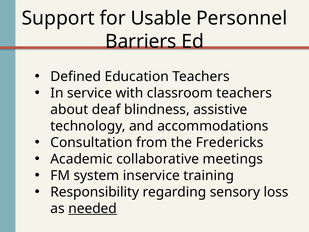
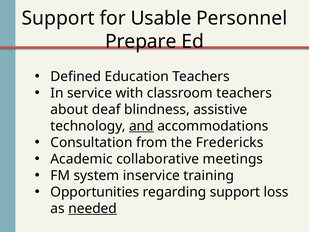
Barriers: Barriers -> Prepare
and underline: none -> present
Responsibility: Responsibility -> Opportunities
regarding sensory: sensory -> support
